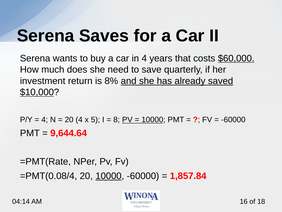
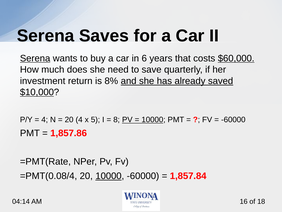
Serena at (35, 58) underline: none -> present
in 4: 4 -> 6
9,644.64: 9,644.64 -> 1,857.86
